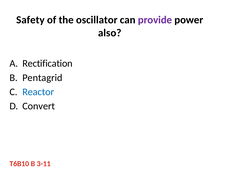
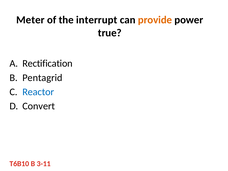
Safety: Safety -> Meter
oscillator: oscillator -> interrupt
provide colour: purple -> orange
also: also -> true
